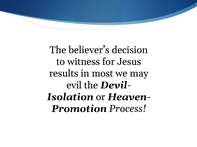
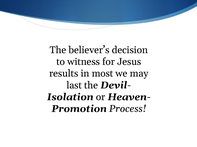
evil: evil -> last
